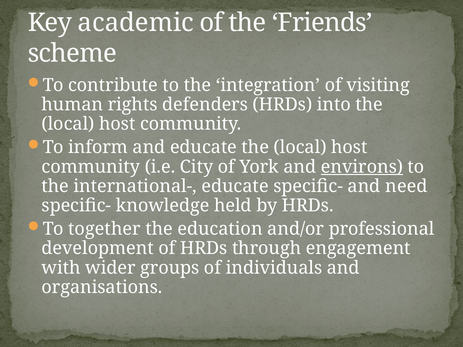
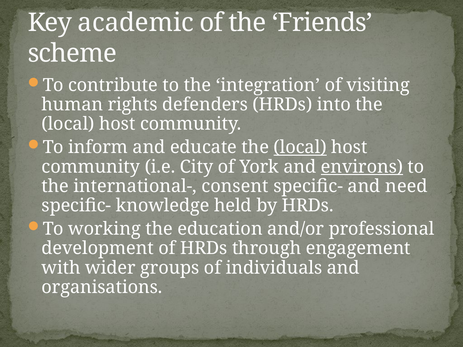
local at (300, 147) underline: none -> present
international- educate: educate -> consent
together: together -> working
